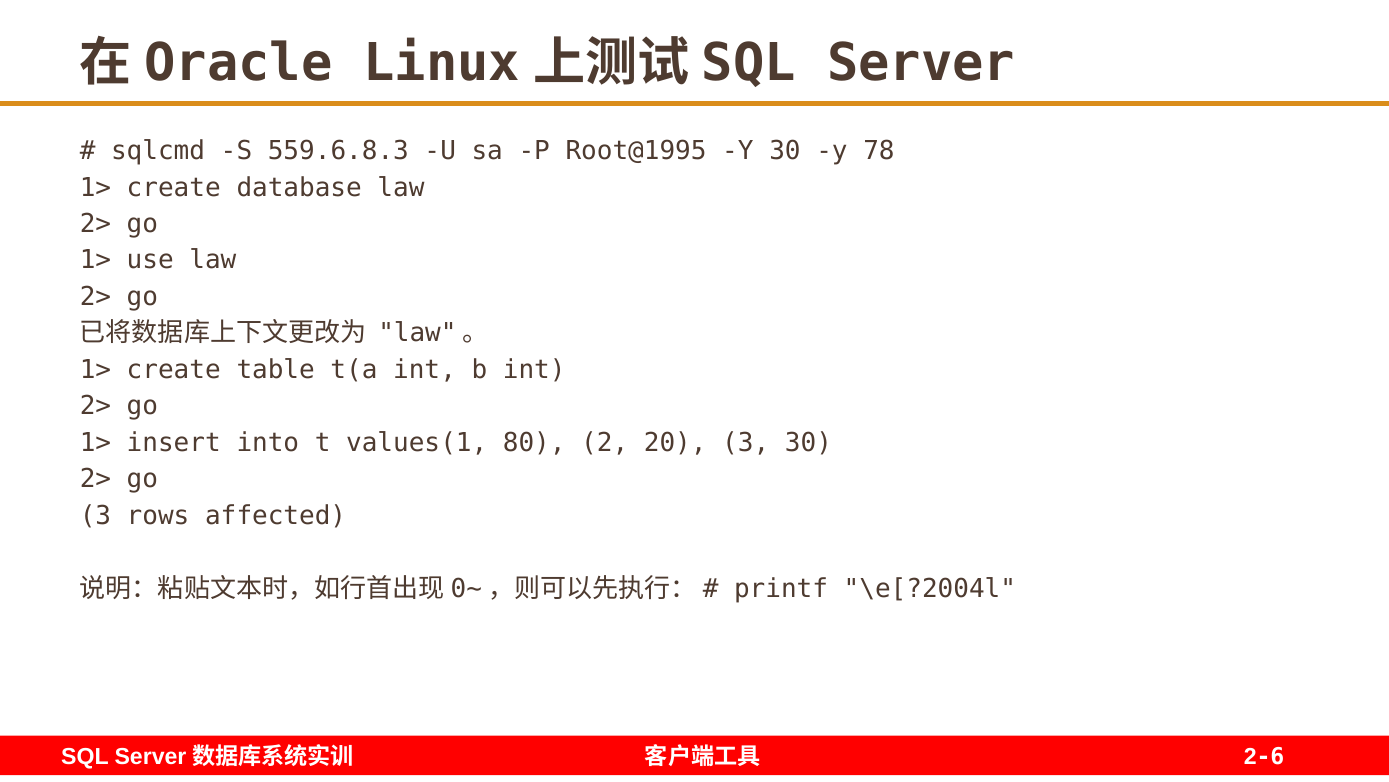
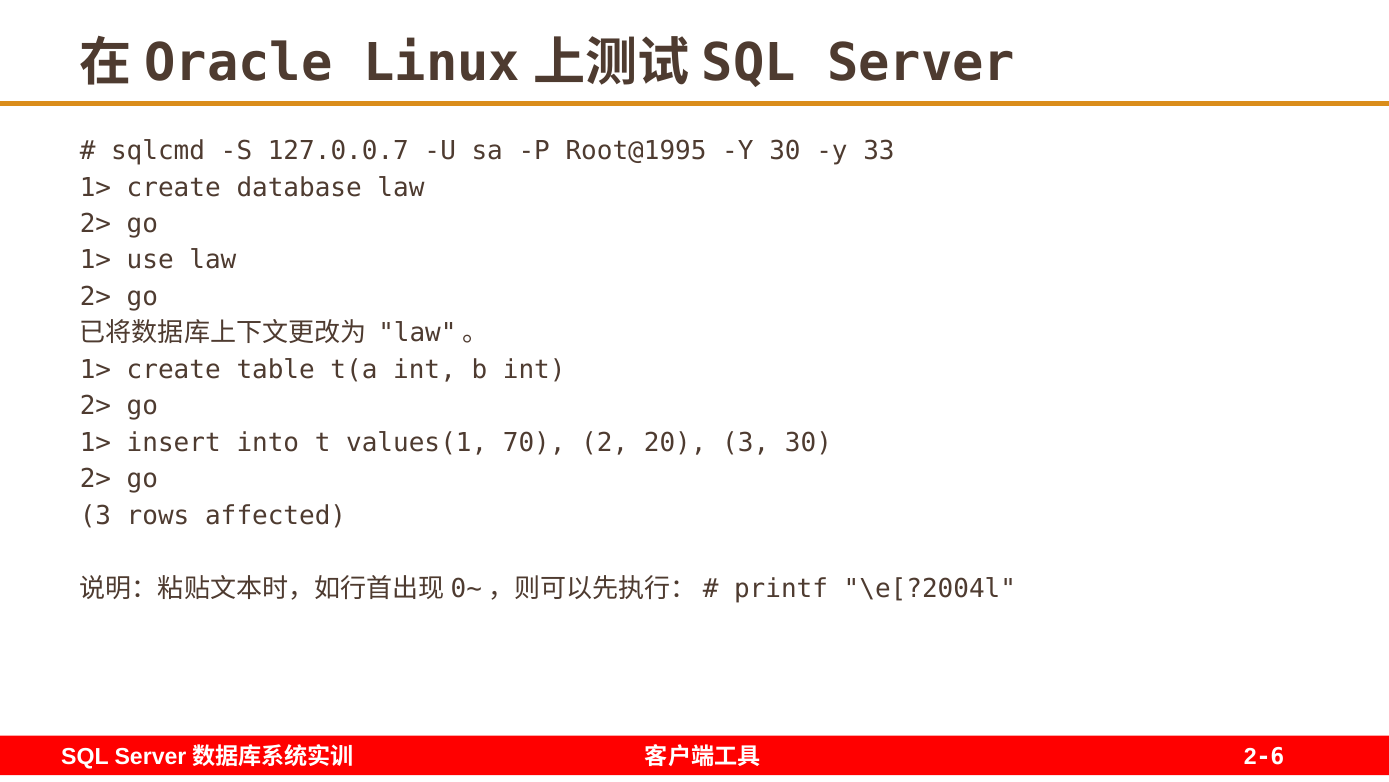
559.6.8.3: 559.6.8.3 -> 127.0.0.7
78: 78 -> 33
80: 80 -> 70
